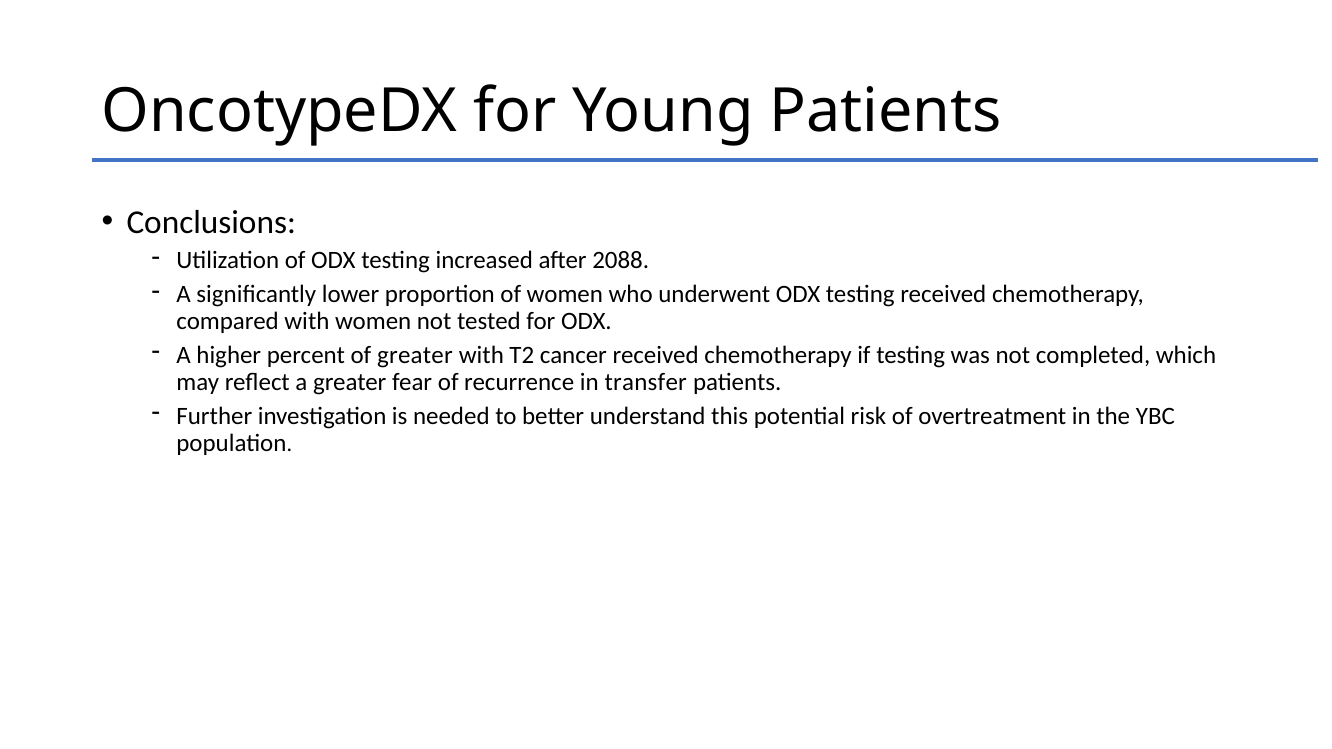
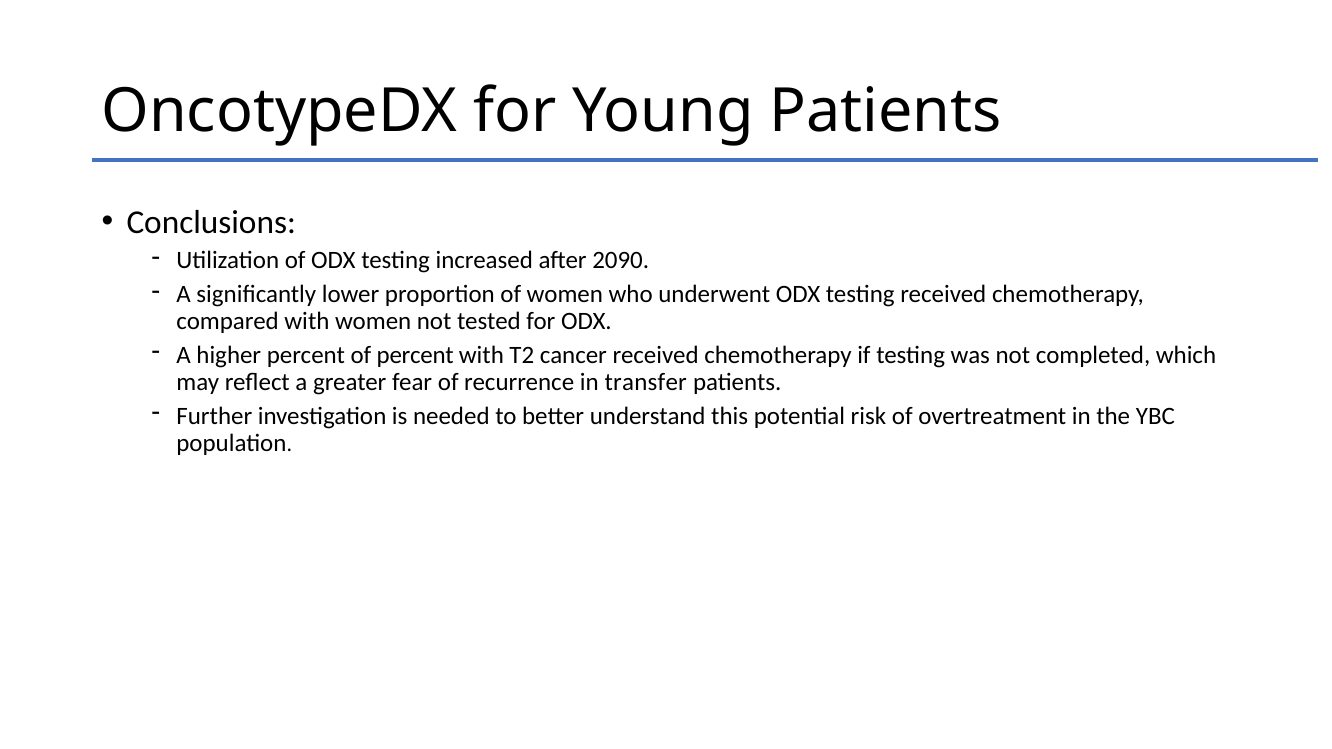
2088: 2088 -> 2090
of greater: greater -> percent
